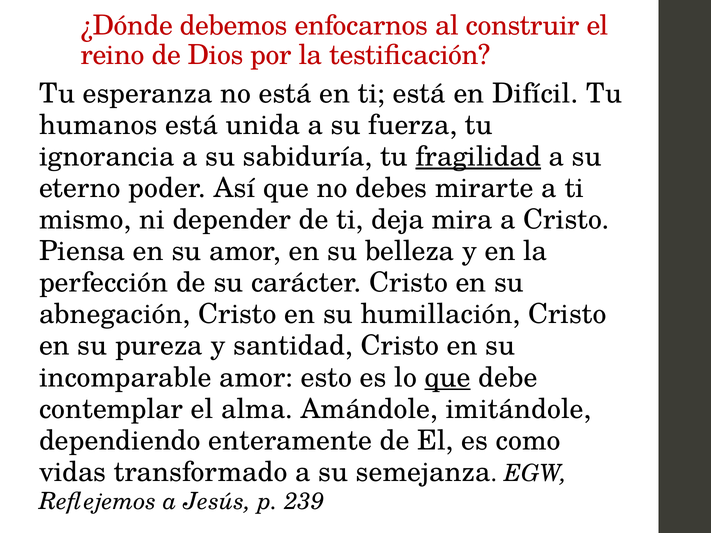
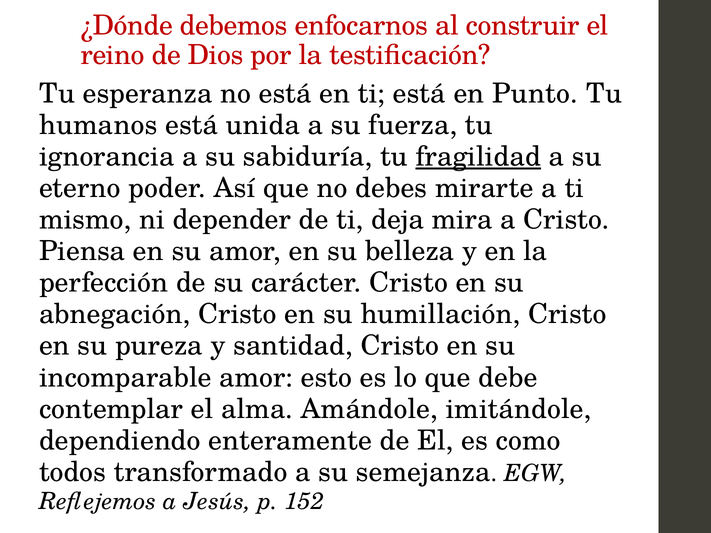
Difícil: Difícil -> Punto
que at (448, 378) underline: present -> none
vidas: vidas -> todos
239: 239 -> 152
